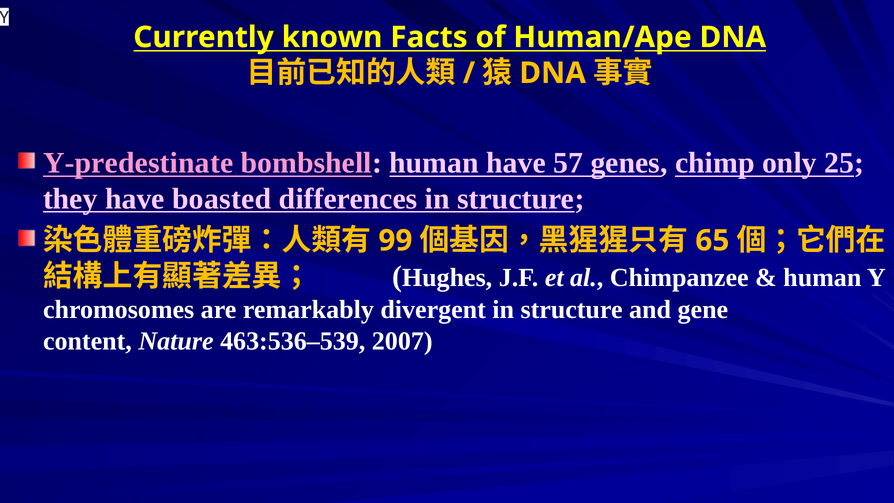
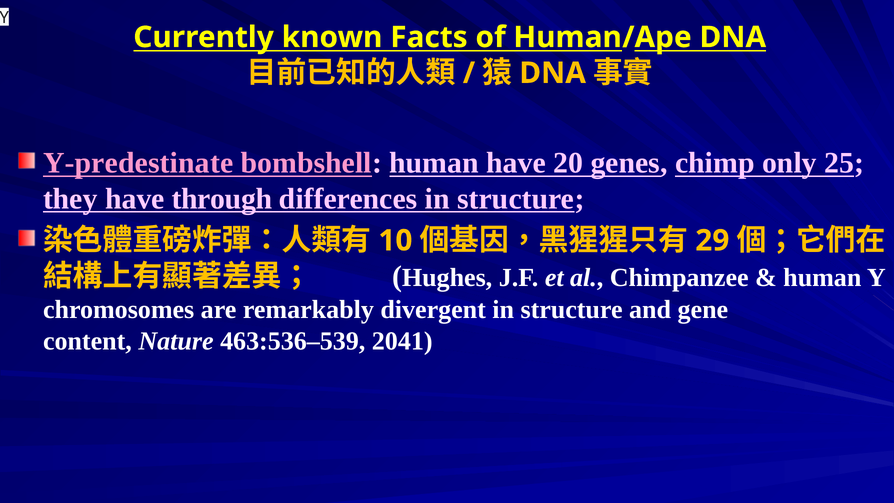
57: 57 -> 20
boasted: boasted -> through
99: 99 -> 10
65: 65 -> 29
2007: 2007 -> 2041
